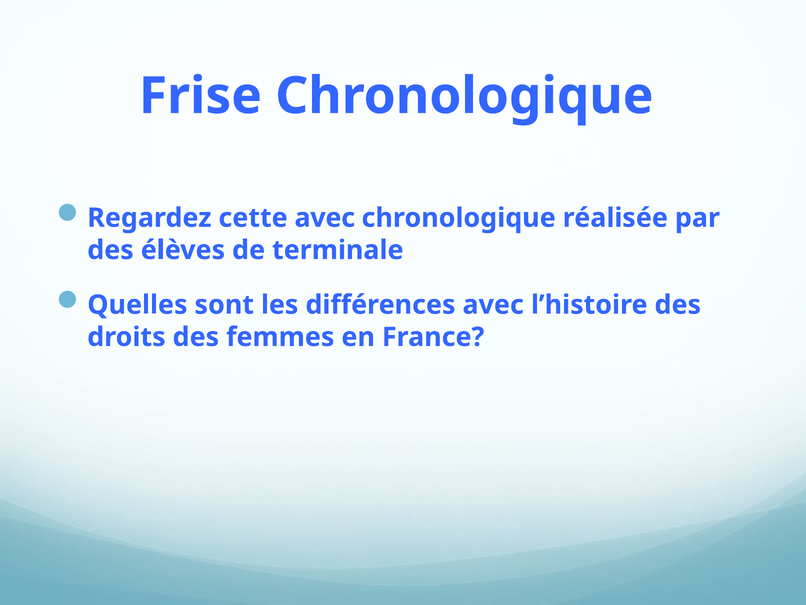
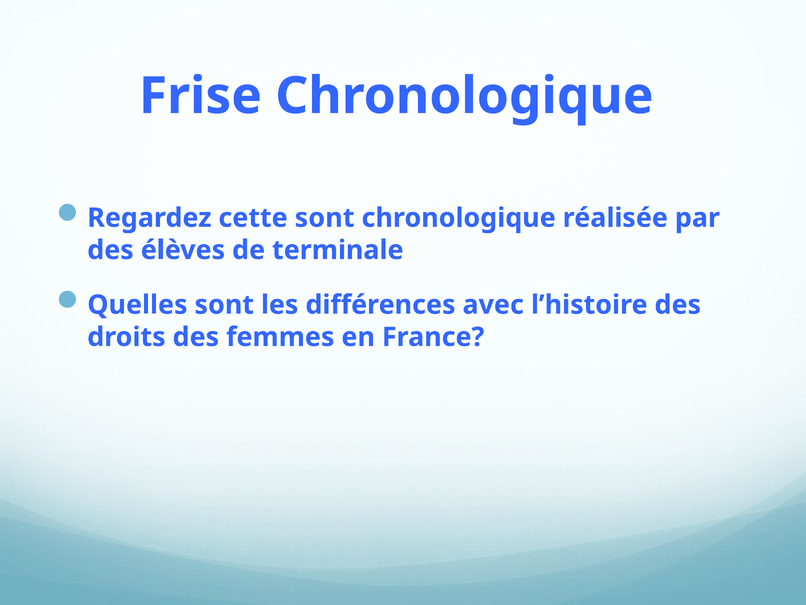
cette avec: avec -> sont
